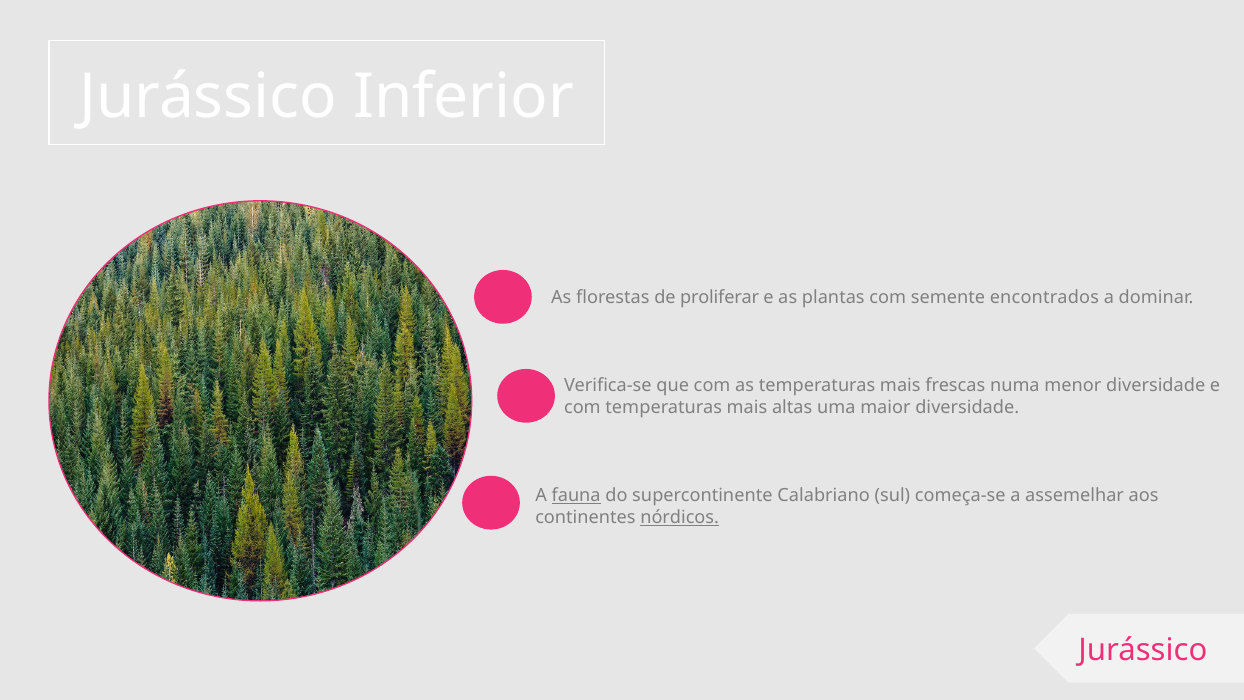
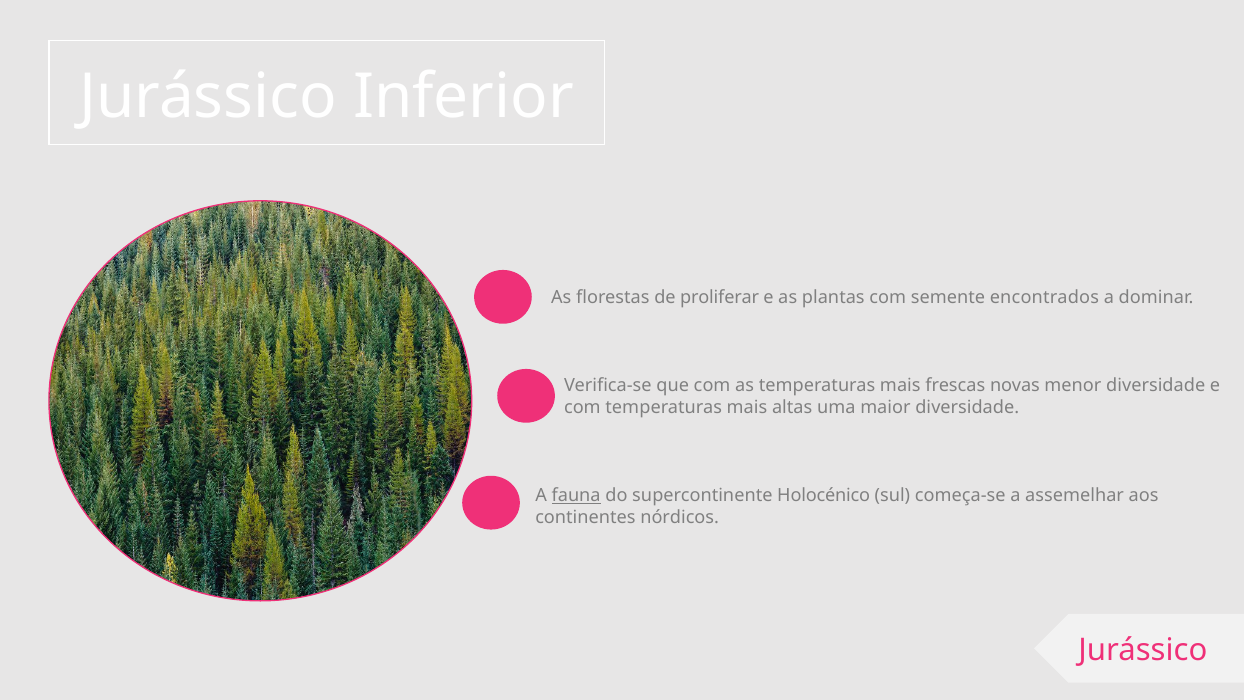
numa: numa -> novas
Calabriano: Calabriano -> Holocénico
nórdicos underline: present -> none
